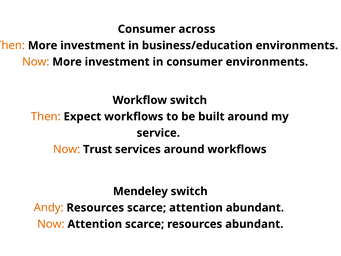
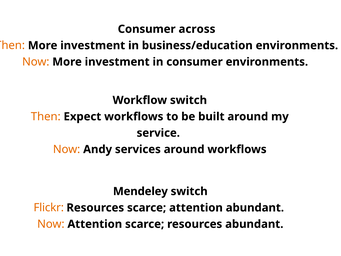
Trust: Trust -> Andy
Andy: Andy -> Flickr
